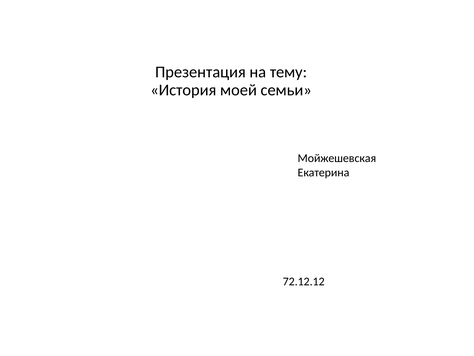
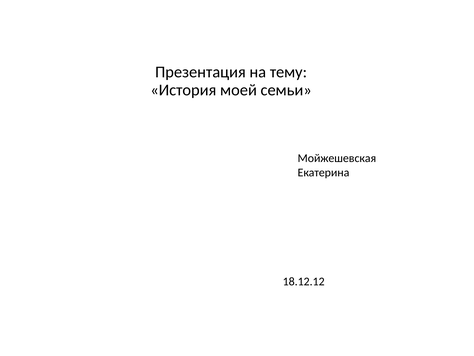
72.12.12: 72.12.12 -> 18.12.12
